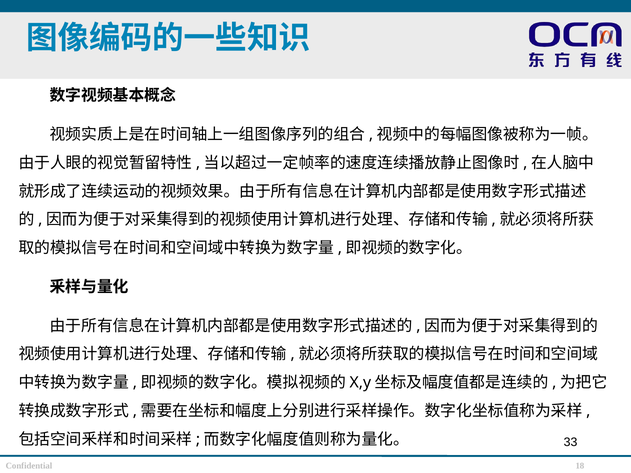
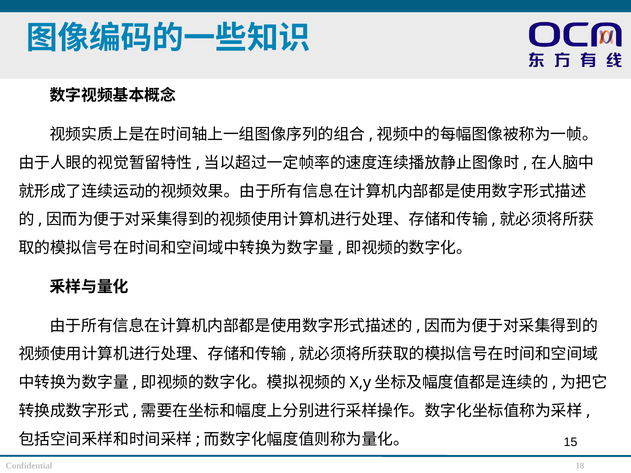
33: 33 -> 15
